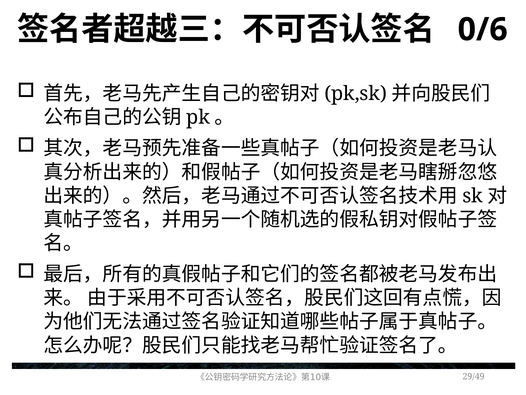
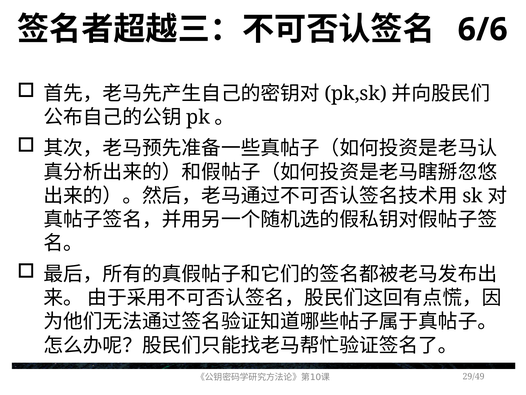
0/6: 0/6 -> 6/6
